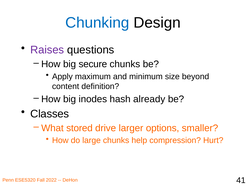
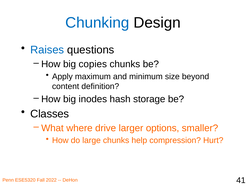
Raises colour: purple -> blue
secure: secure -> copies
already: already -> storage
stored: stored -> where
